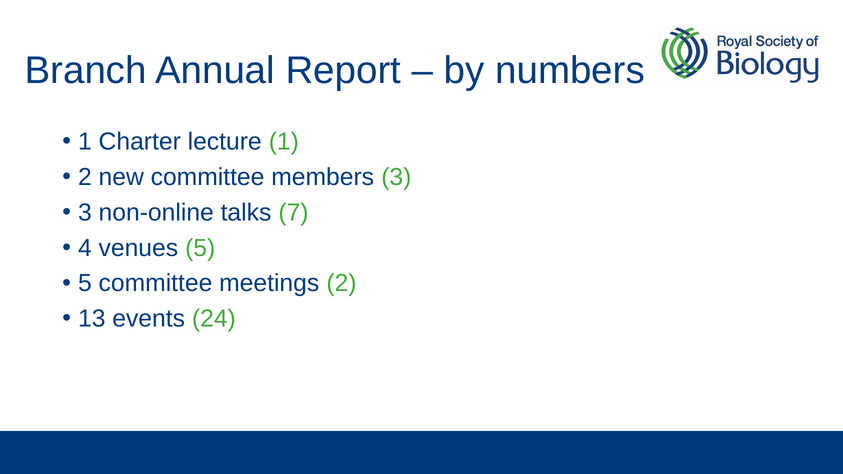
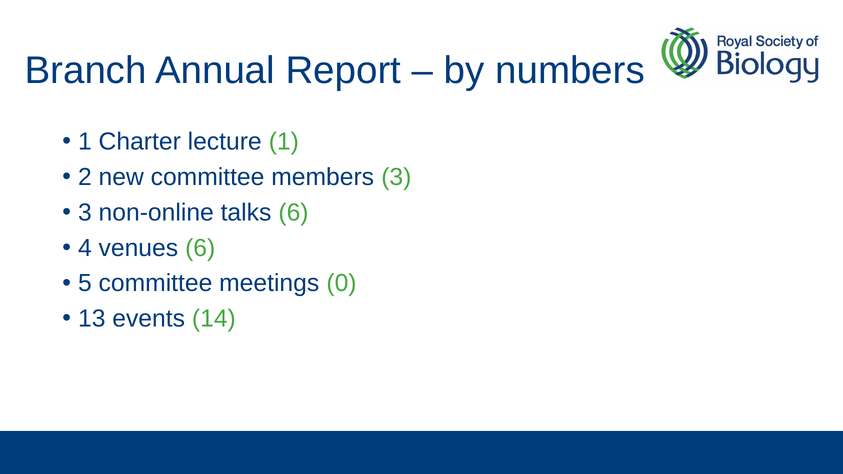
talks 7: 7 -> 6
venues 5: 5 -> 6
meetings 2: 2 -> 0
24: 24 -> 14
